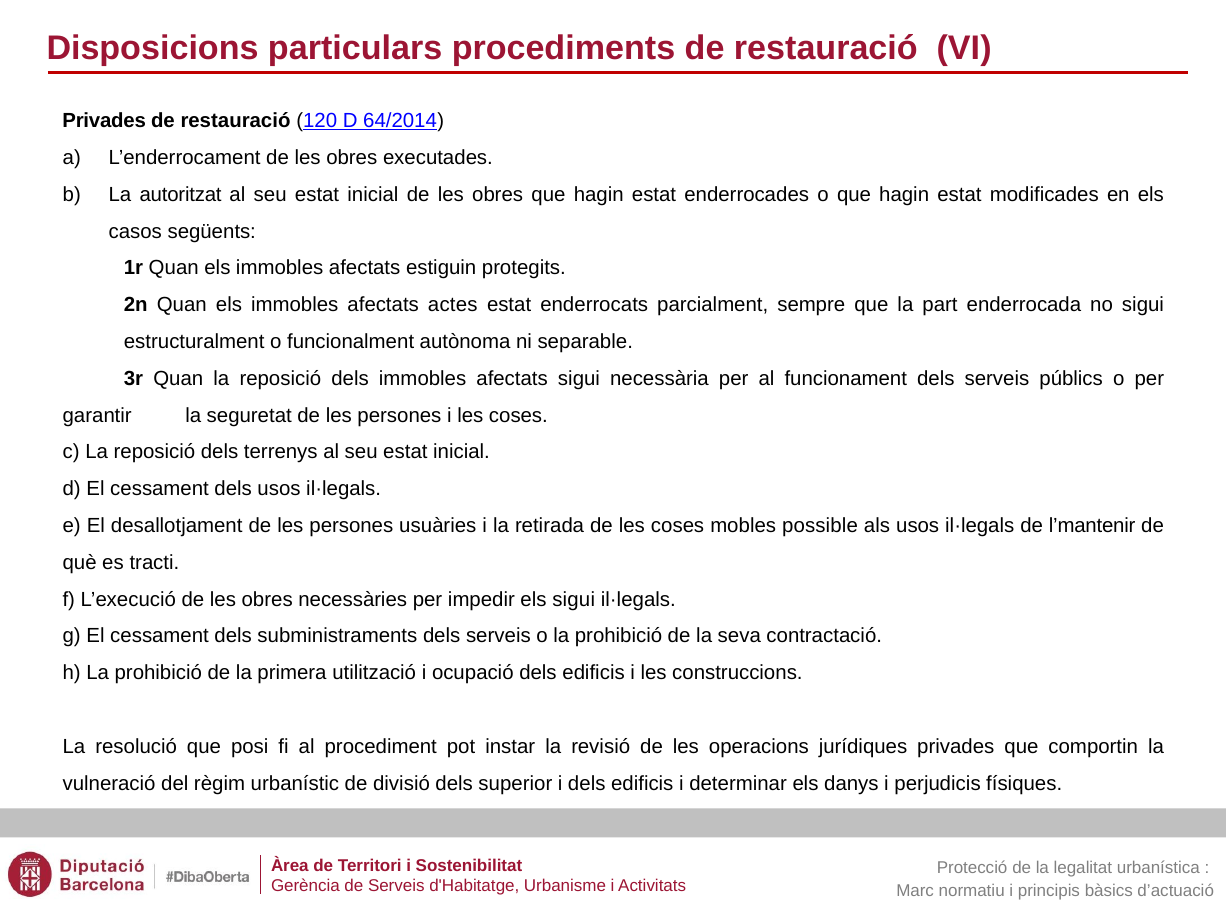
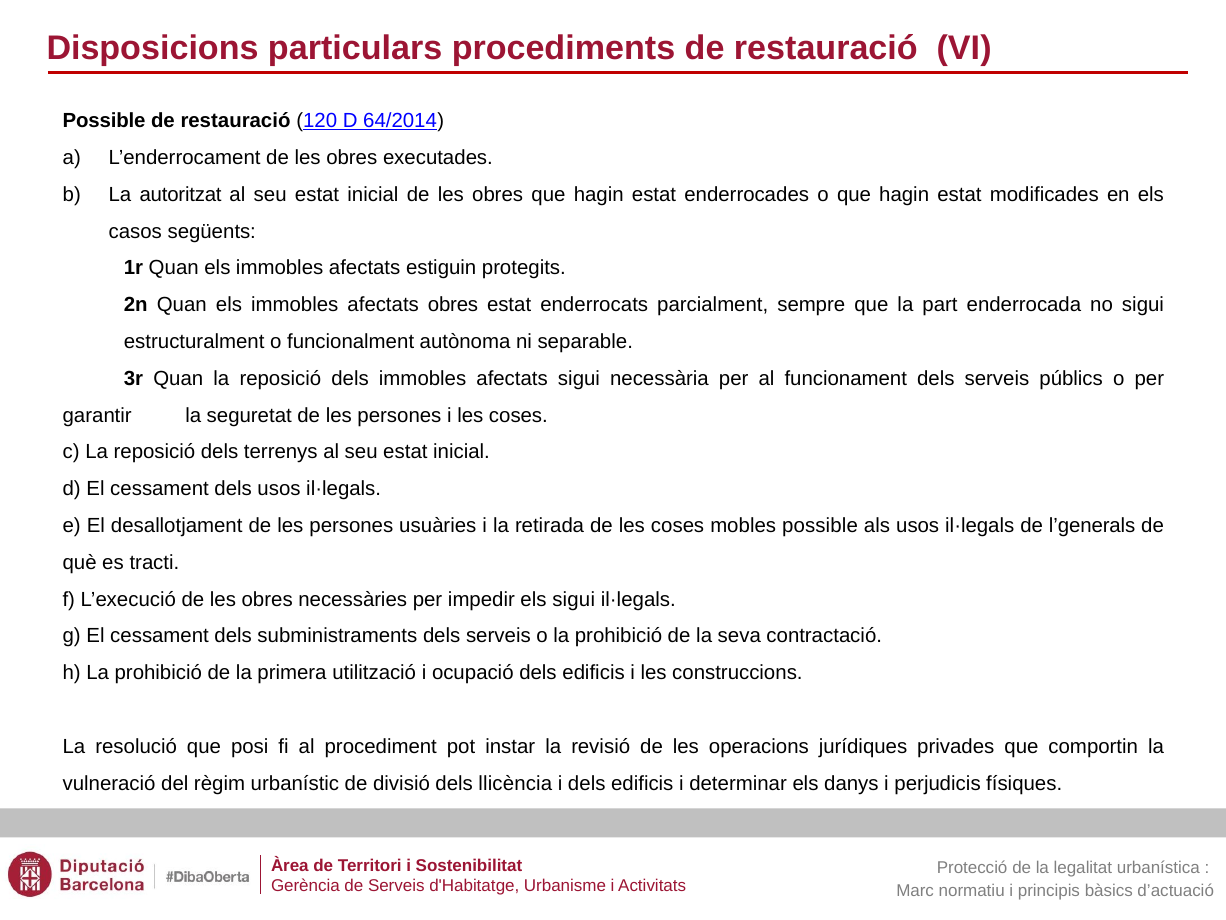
Privades at (104, 121): Privades -> Possible
afectats actes: actes -> obres
l’mantenir: l’mantenir -> l’generals
superior: superior -> llicència
